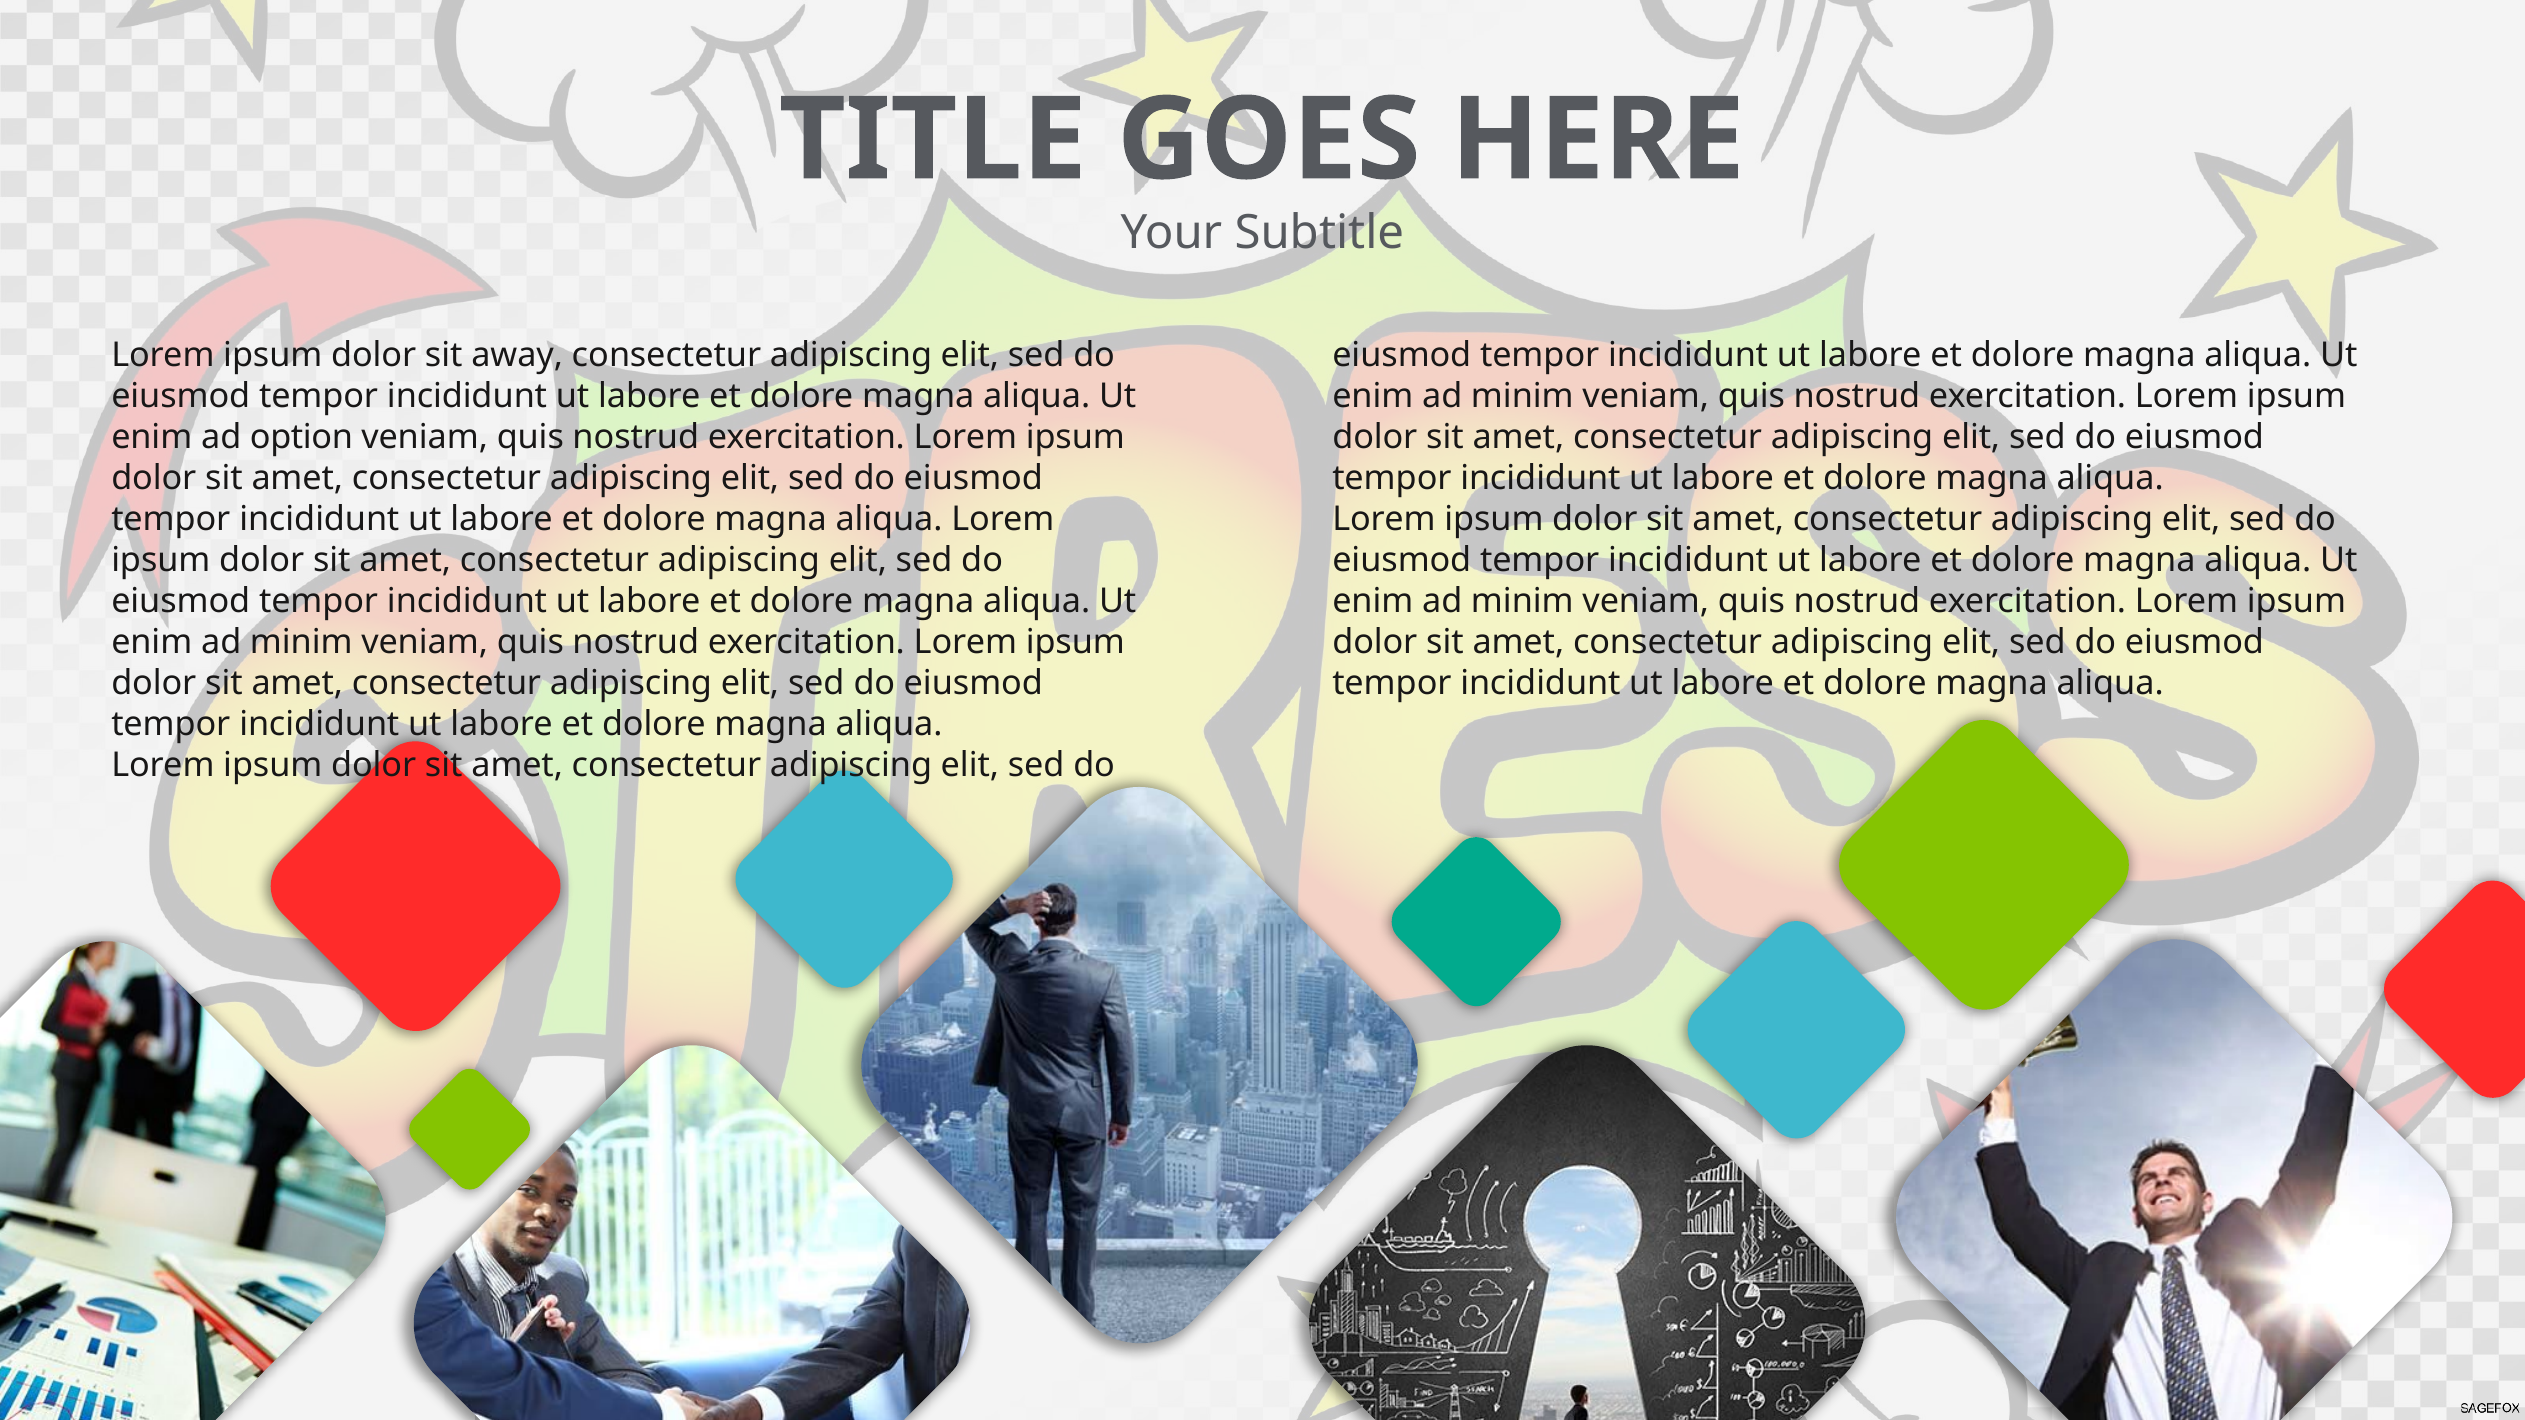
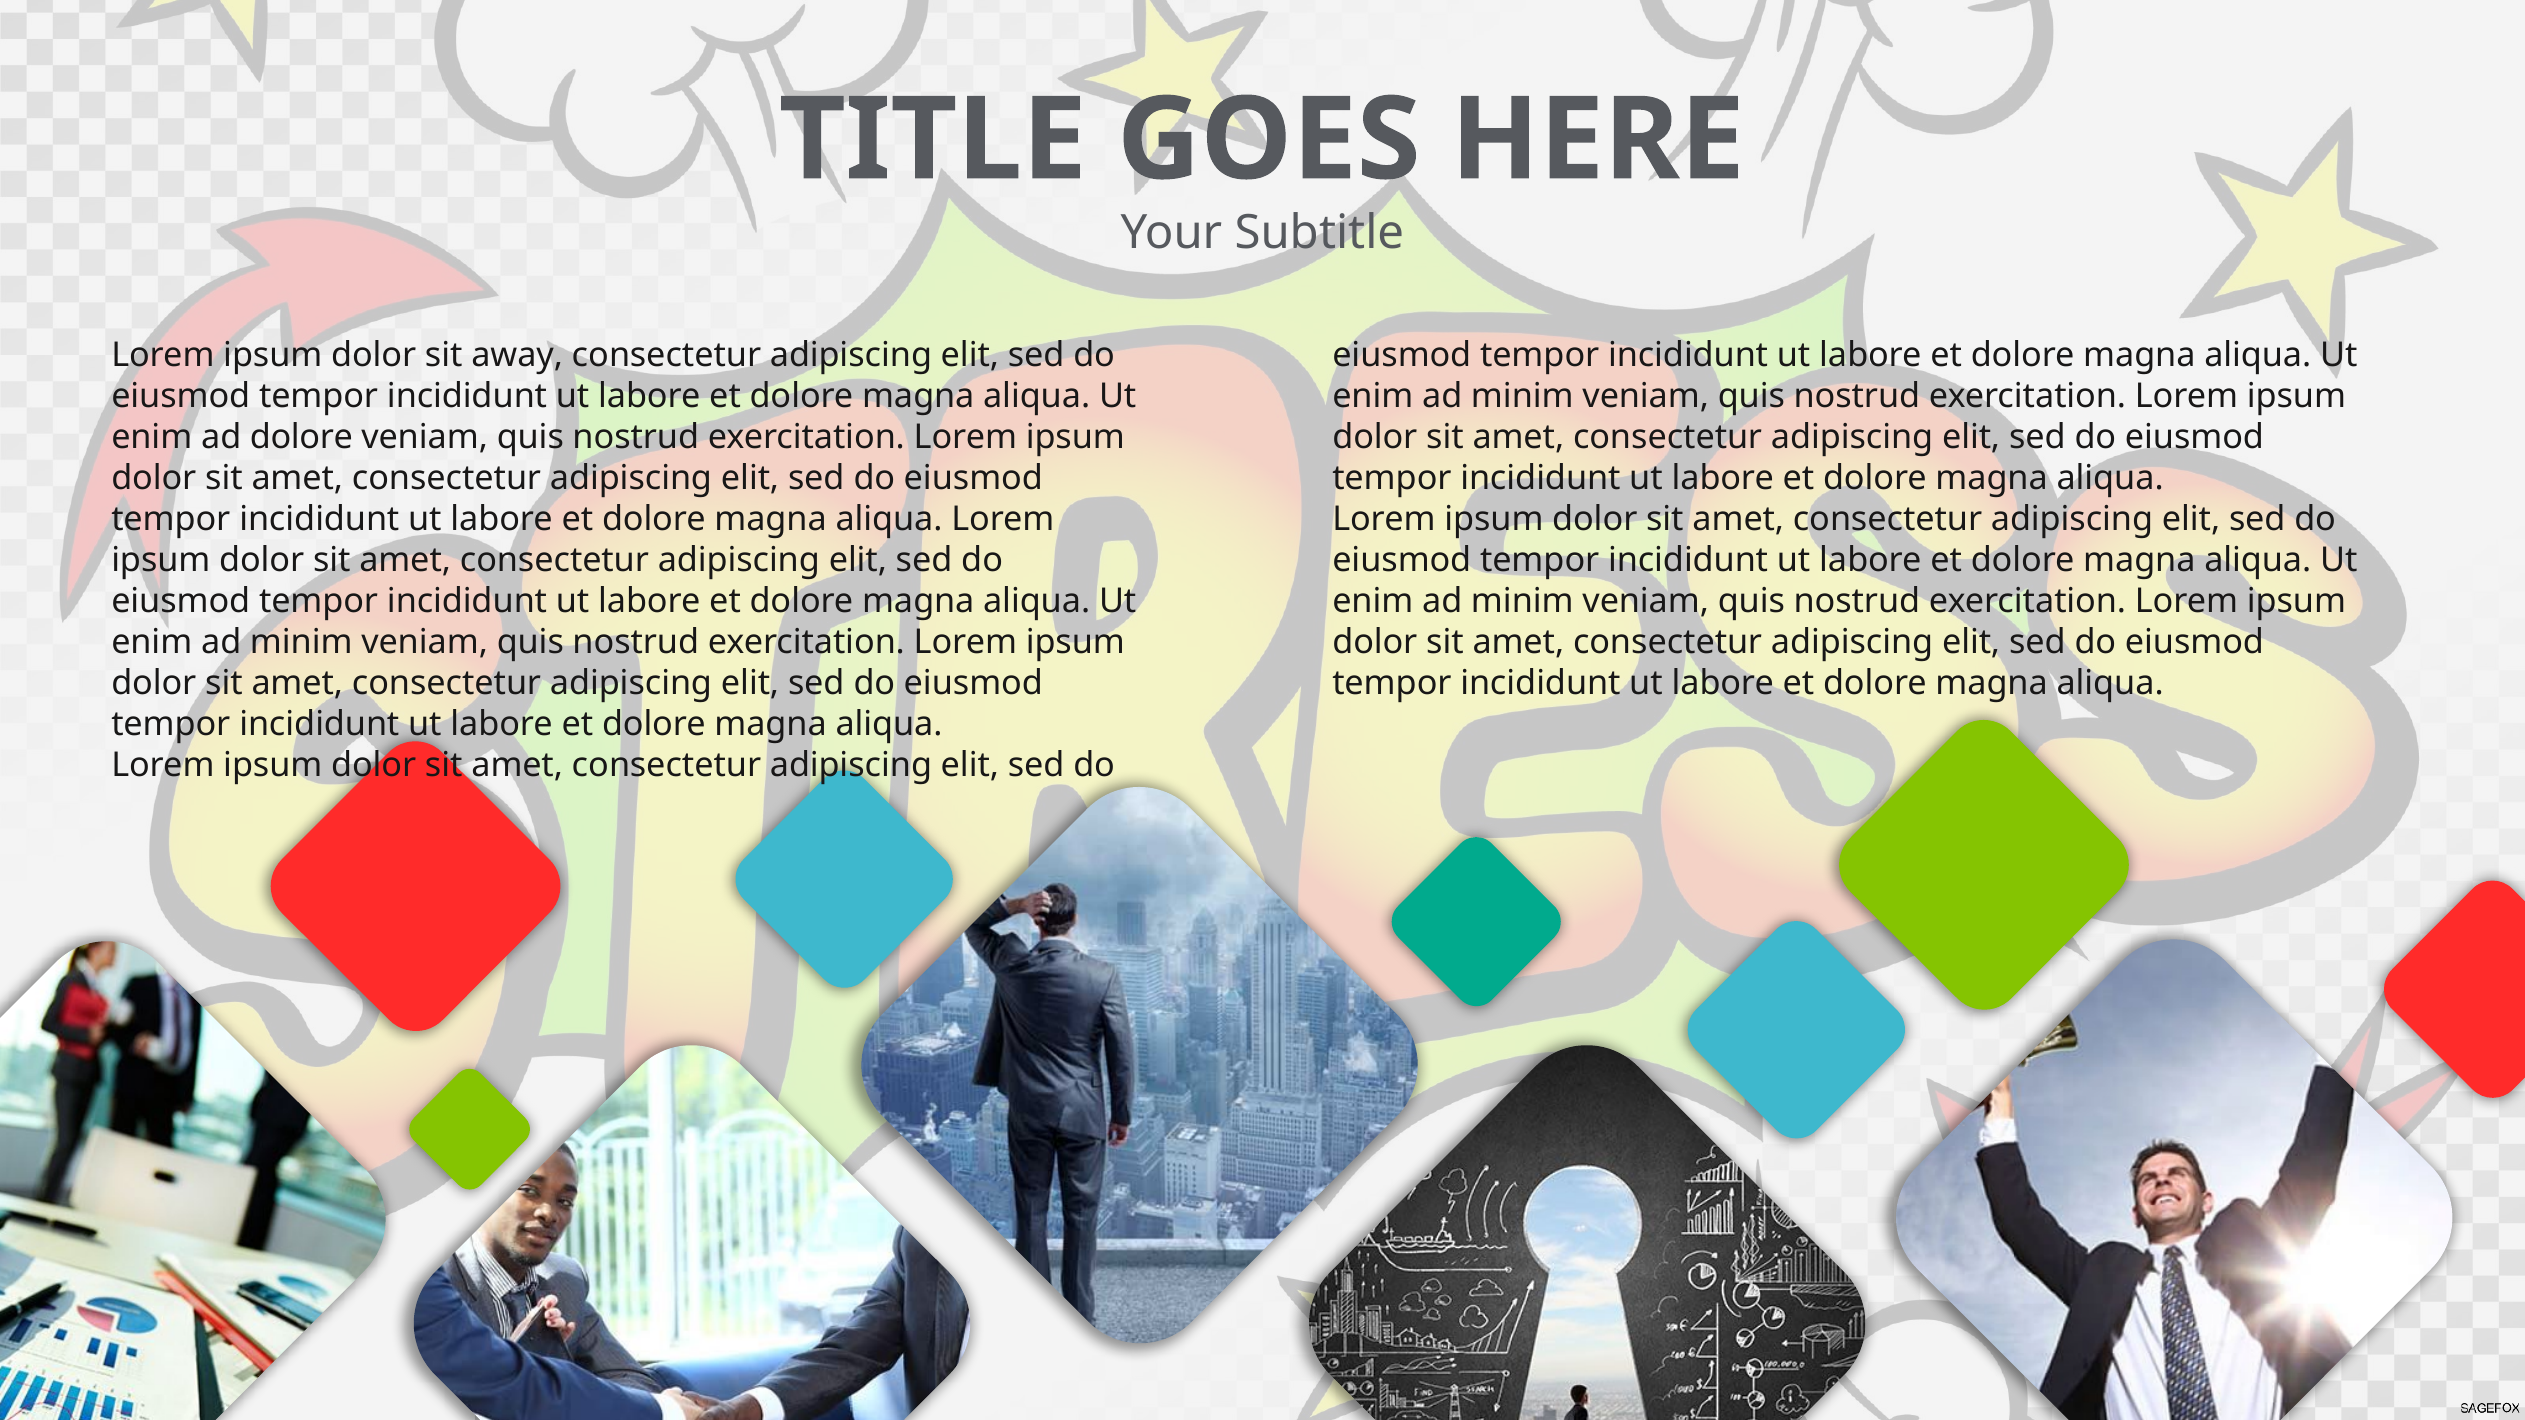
ad option: option -> dolore
